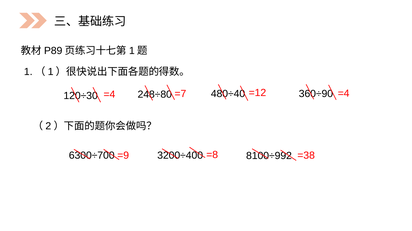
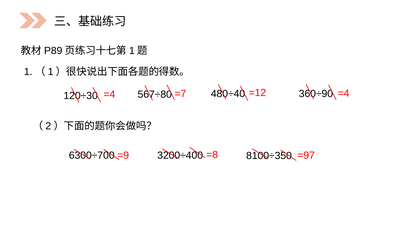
248÷80: 248÷80 -> 567÷80
8100÷992: 8100÷992 -> 8100÷350
=38: =38 -> =97
